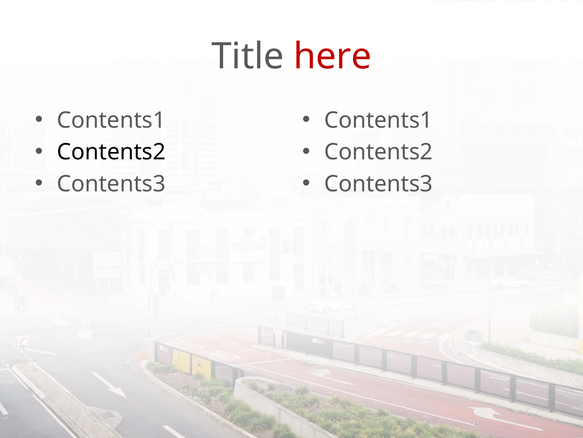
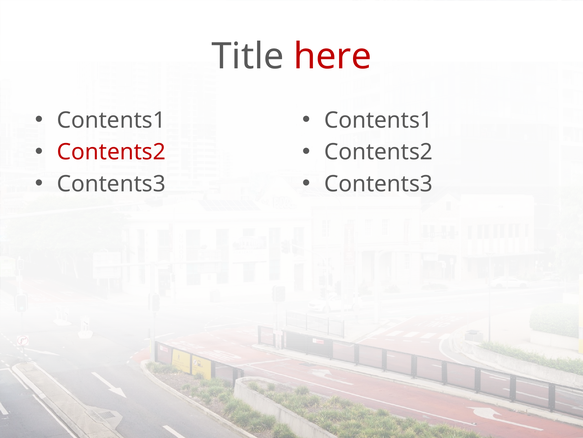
Contents2 at (111, 152) colour: black -> red
